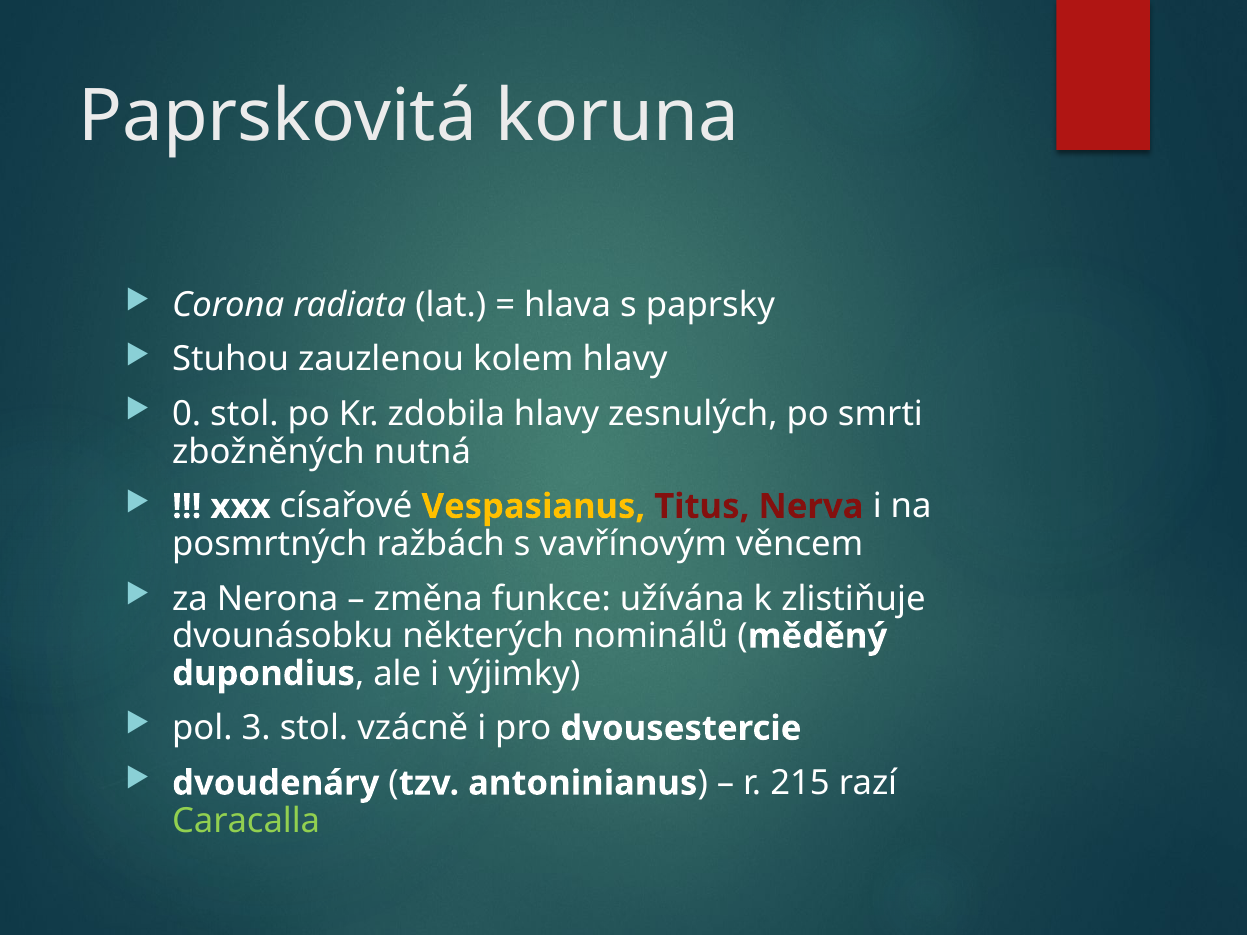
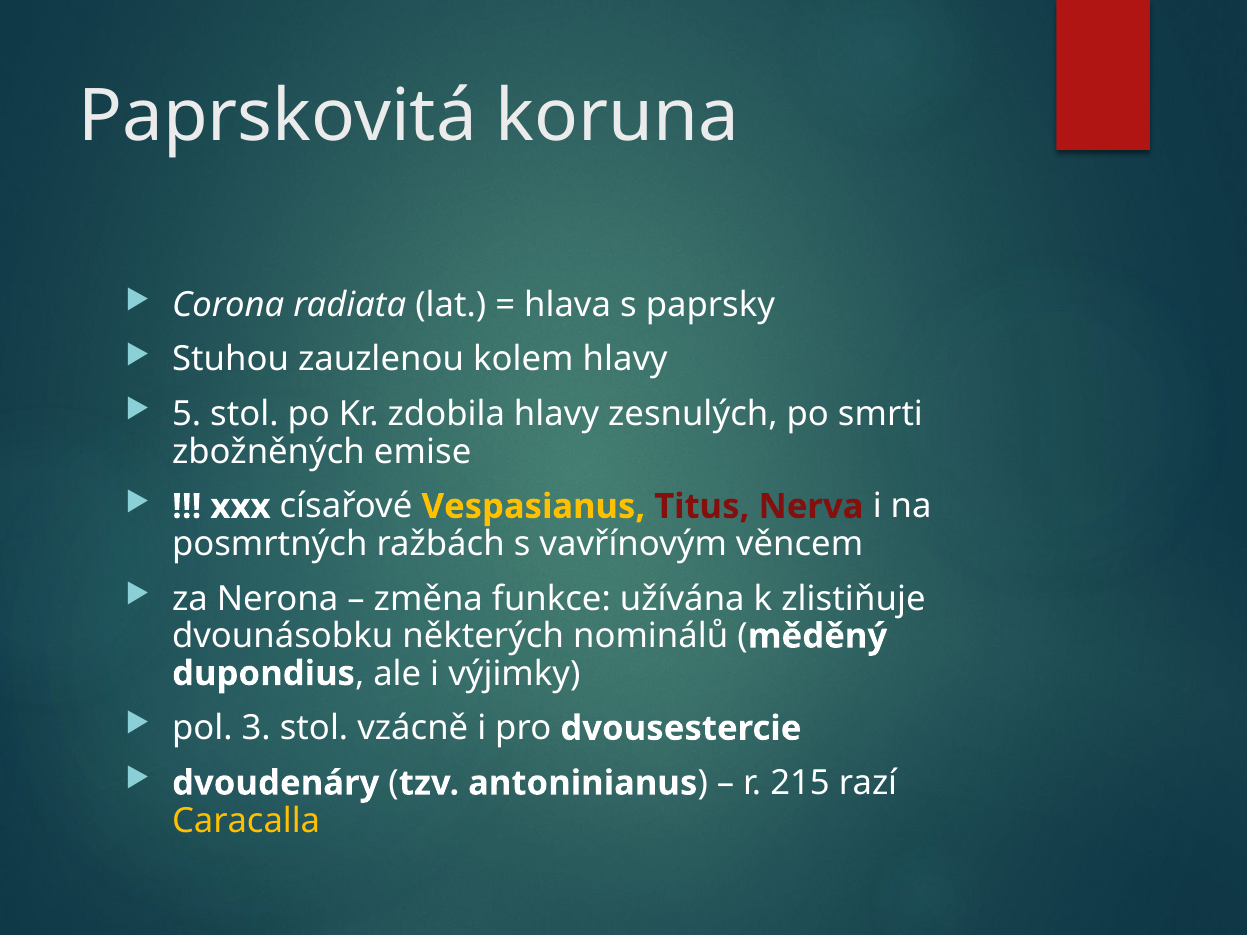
0: 0 -> 5
nutná: nutná -> emise
Caracalla colour: light green -> yellow
